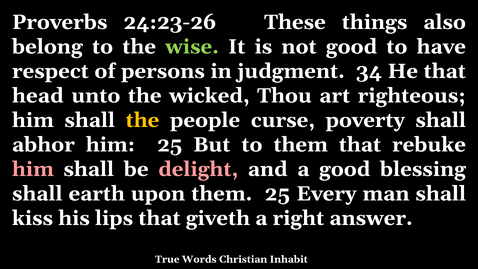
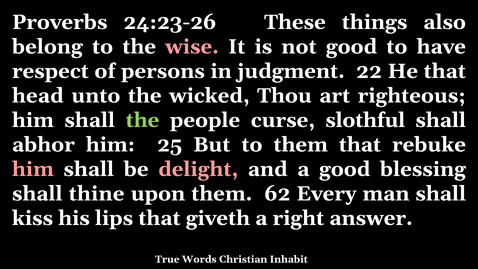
wise colour: light green -> pink
34: 34 -> 22
the at (142, 120) colour: yellow -> light green
poverty: poverty -> slothful
earth: earth -> thine
them 25: 25 -> 62
